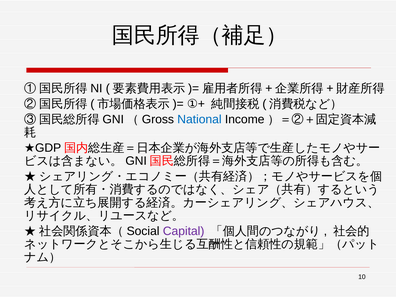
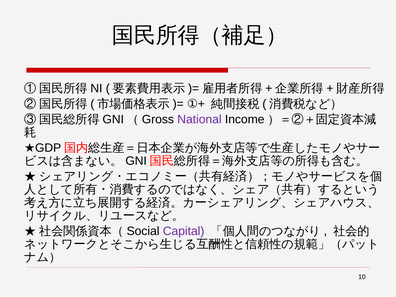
National colour: blue -> purple
